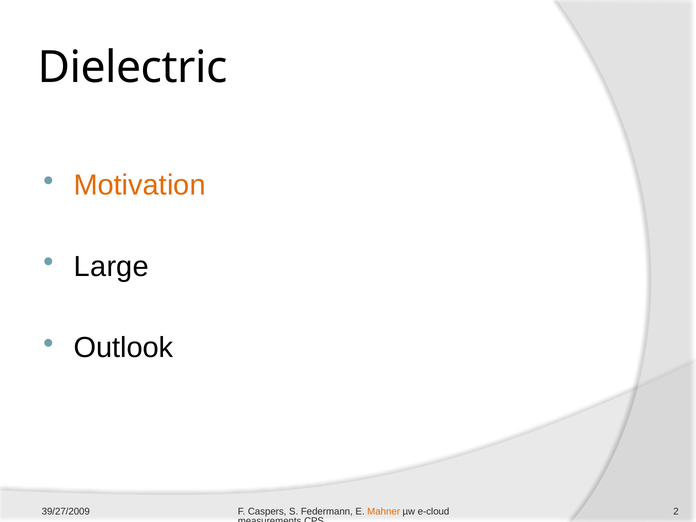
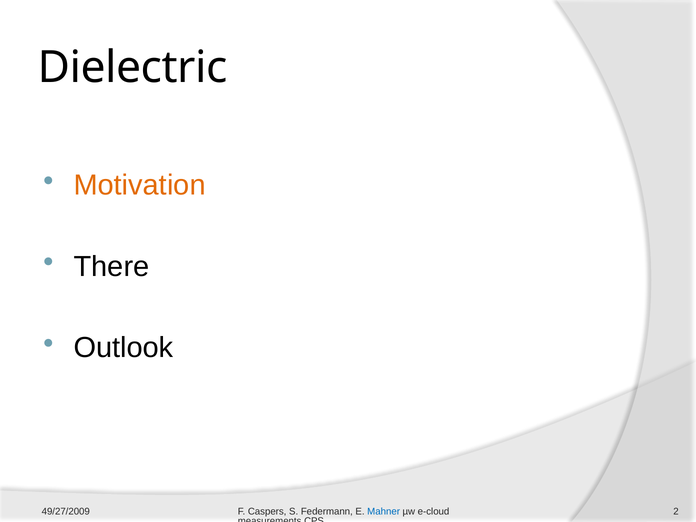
Large: Large -> There
39/27/2009: 39/27/2009 -> 49/27/2009
Mahner colour: orange -> blue
